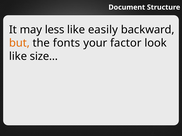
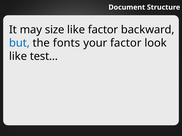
less: less -> size
like easily: easily -> factor
but colour: orange -> blue
size…: size… -> test…
